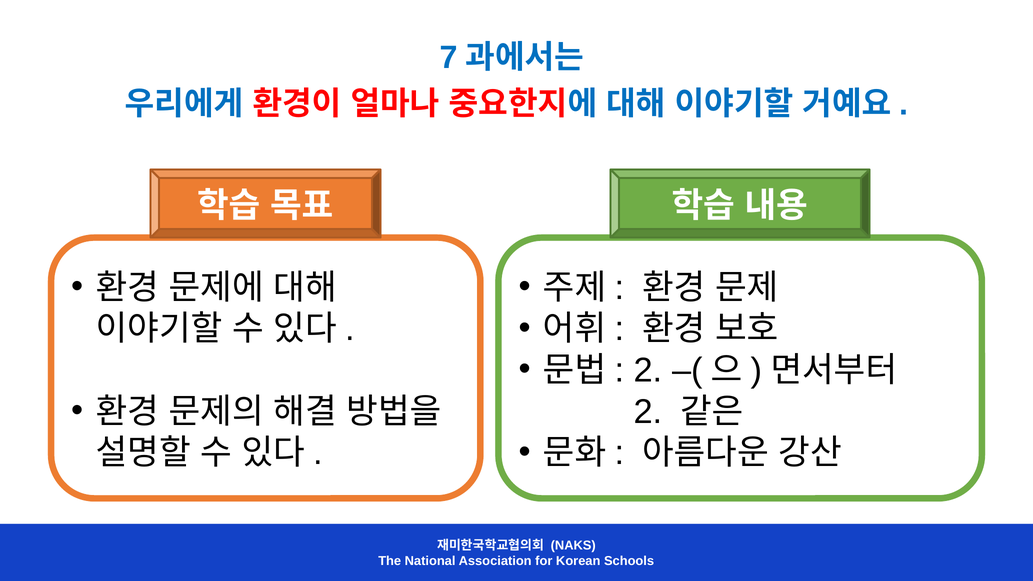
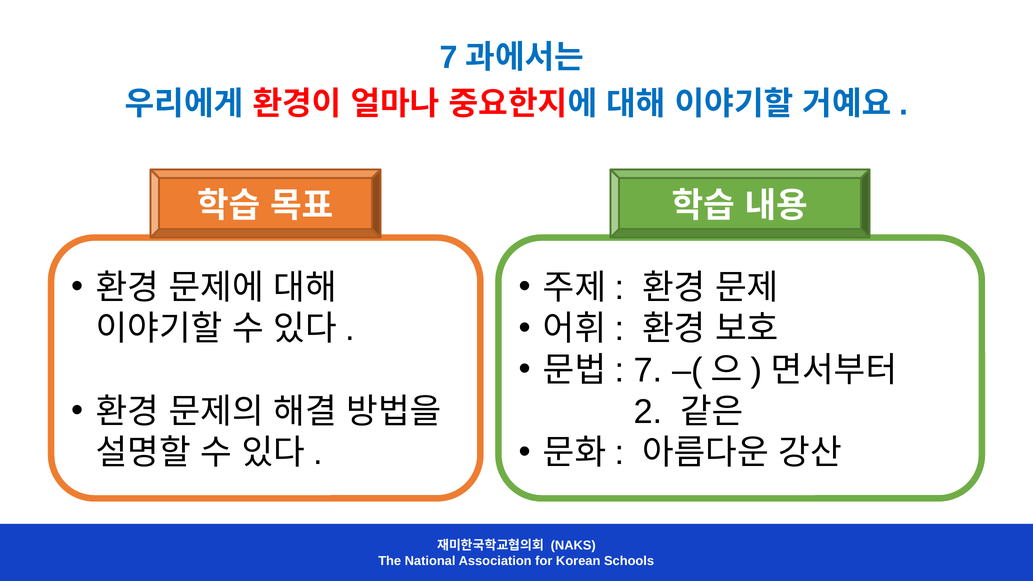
2 at (648, 370): 2 -> 7
